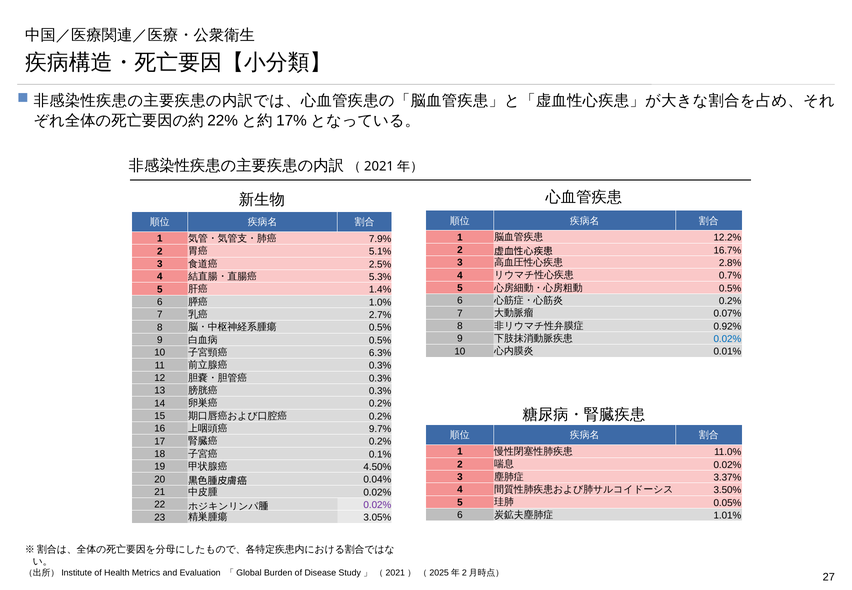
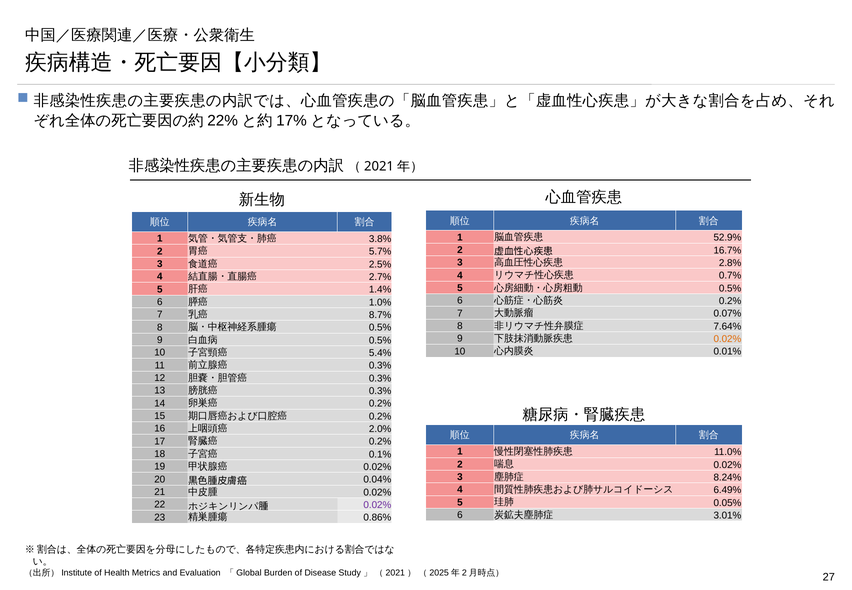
12.2%: 12.2% -> 52.9%
7.9%: 7.9% -> 3.8%
5.1%: 5.1% -> 5.7%
5.3%: 5.3% -> 2.7%
2.7%: 2.7% -> 8.7%
0.92%: 0.92% -> 7.64%
0.02% at (727, 339) colour: blue -> orange
6.3%: 6.3% -> 5.4%
9.7%: 9.7% -> 2.0%
4.50% at (377, 467): 4.50% -> 0.02%
3.37%: 3.37% -> 8.24%
3.50%: 3.50% -> 6.49%
1.01%: 1.01% -> 3.01%
3.05%: 3.05% -> 0.86%
